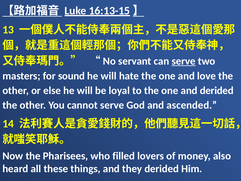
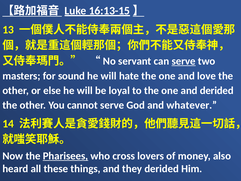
ascended: ascended -> whatever
Pharisees underline: none -> present
filled: filled -> cross
